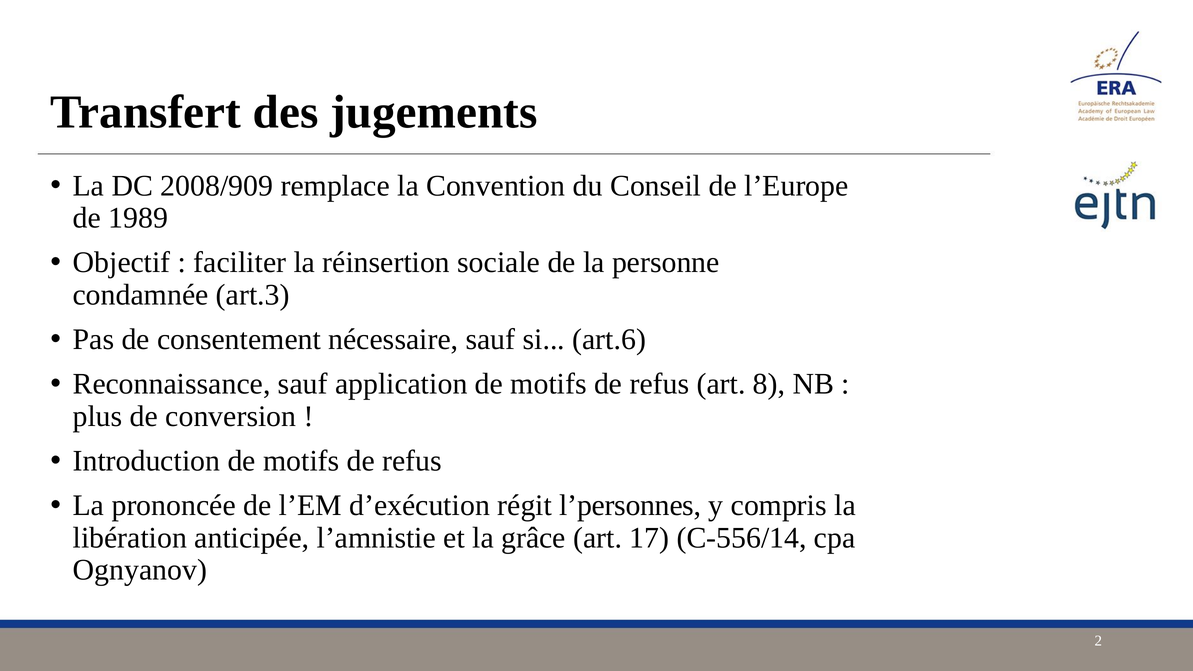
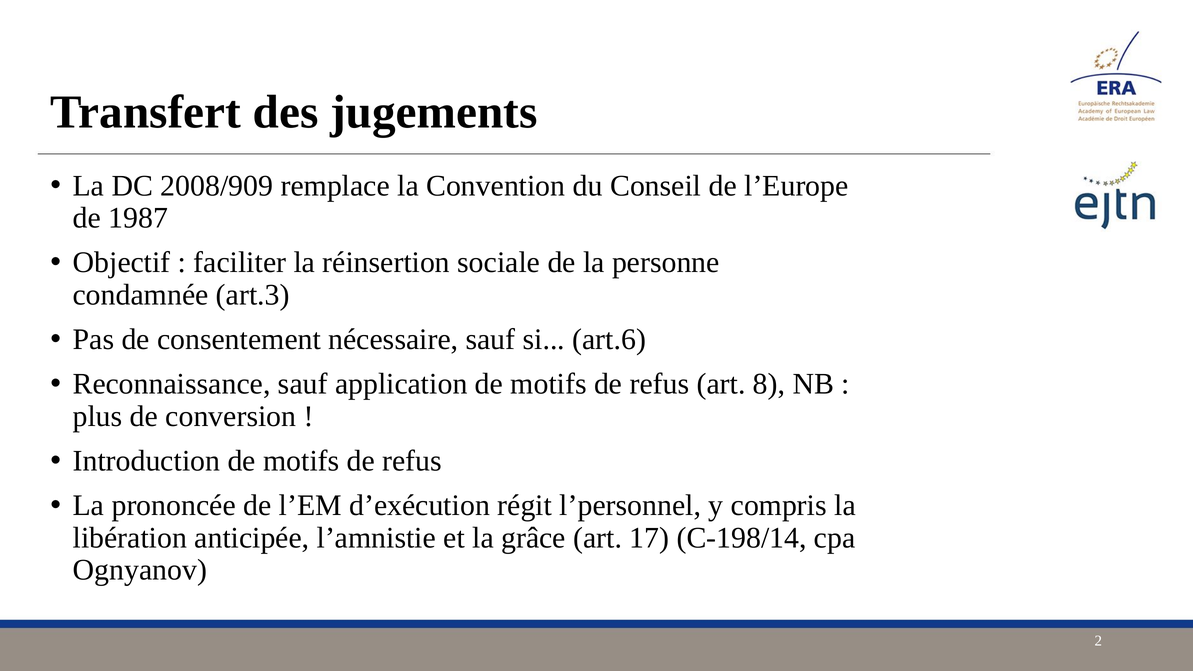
1989: 1989 -> 1987
l’personnes: l’personnes -> l’personnel
C-556/14: C-556/14 -> C-198/14
